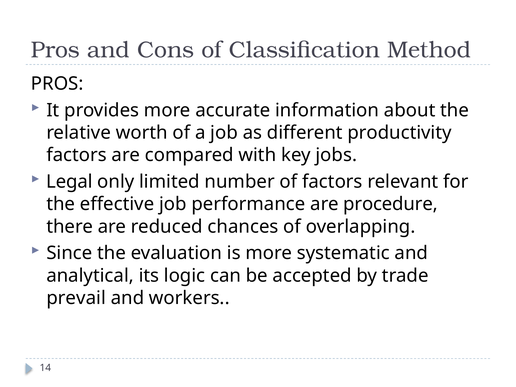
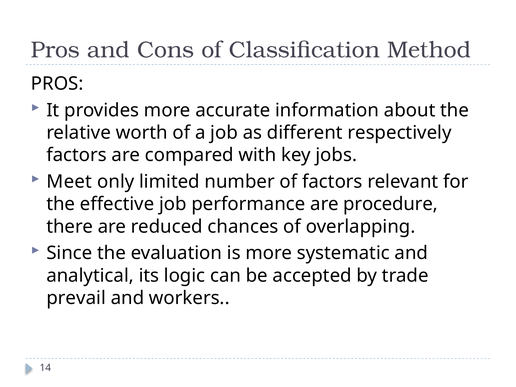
productivity: productivity -> respectively
Legal: Legal -> Meet
